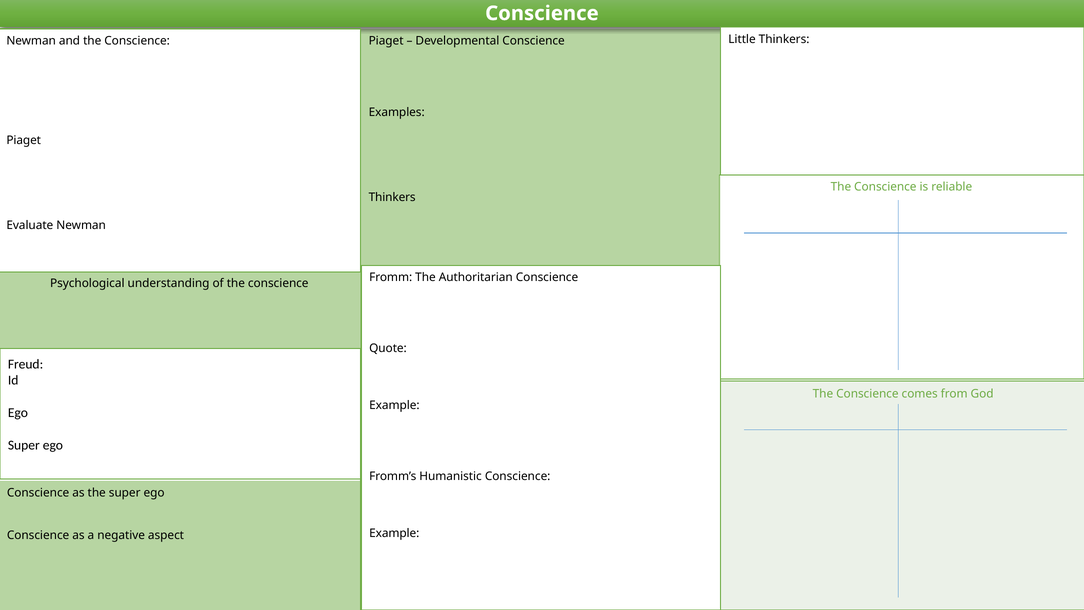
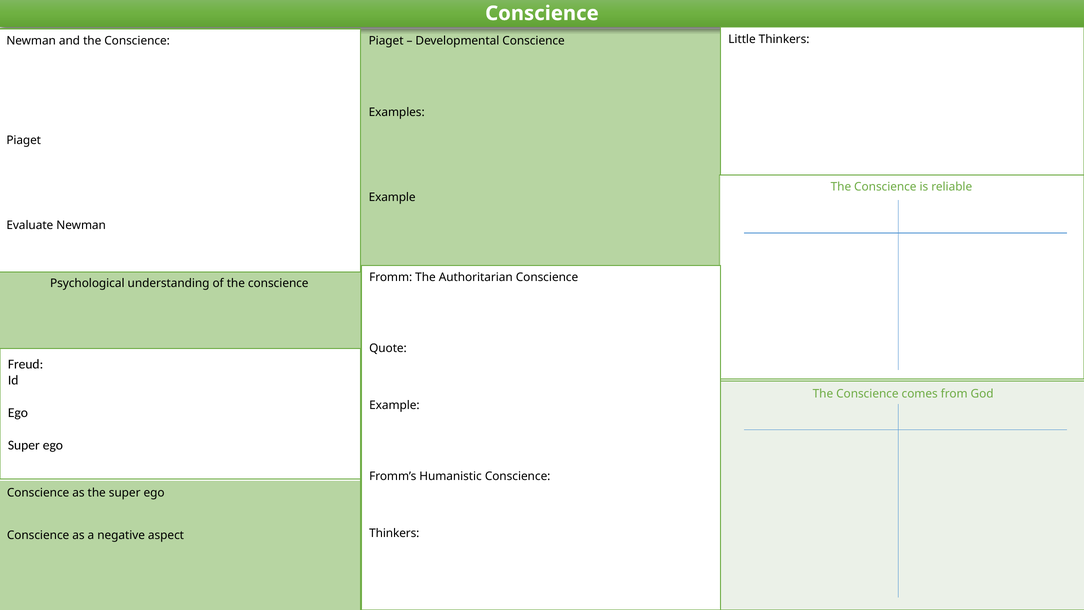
Thinkers at (392, 197): Thinkers -> Example
Example at (394, 533): Example -> Thinkers
